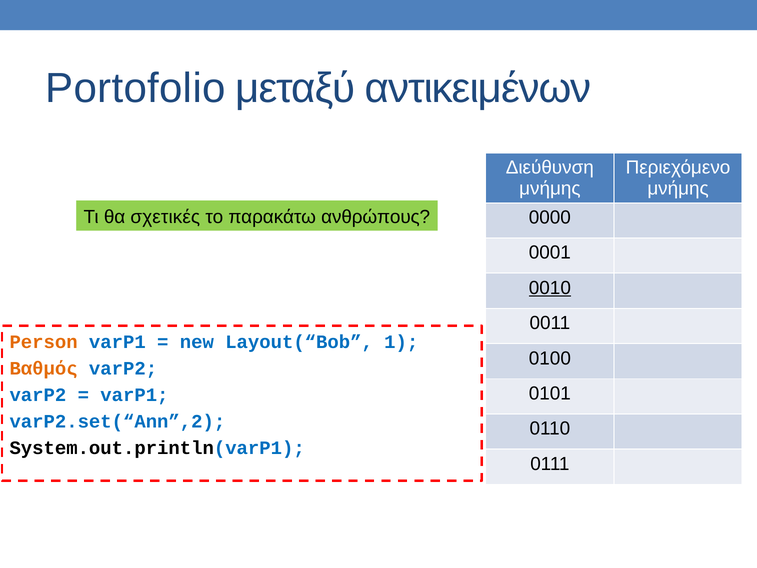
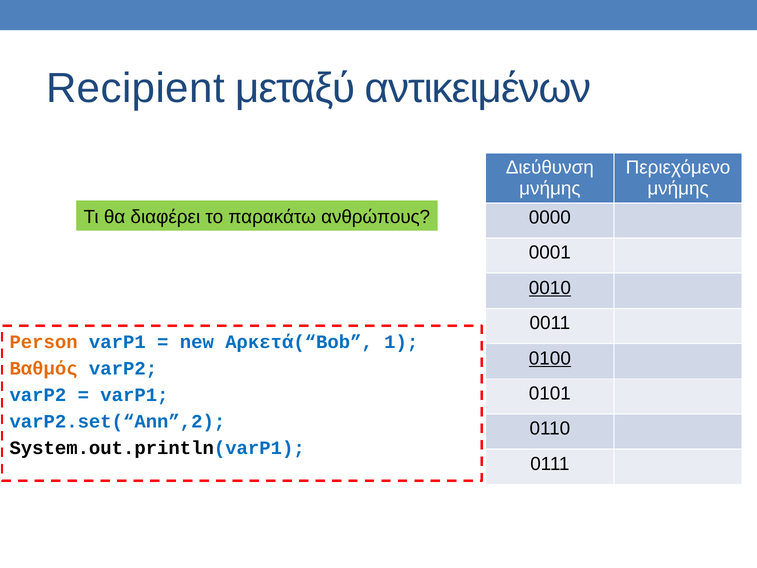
Portofolio: Portofolio -> Recipient
σχετικές: σχετικές -> διαφέρει
Layout(“Bob: Layout(“Bob -> Αρκετά(“Bob
0100 underline: none -> present
